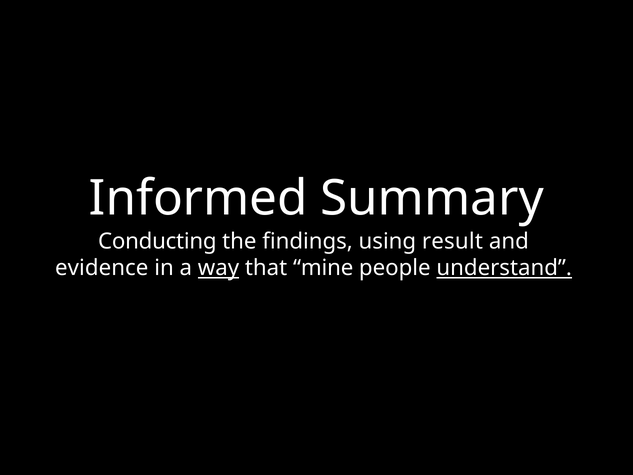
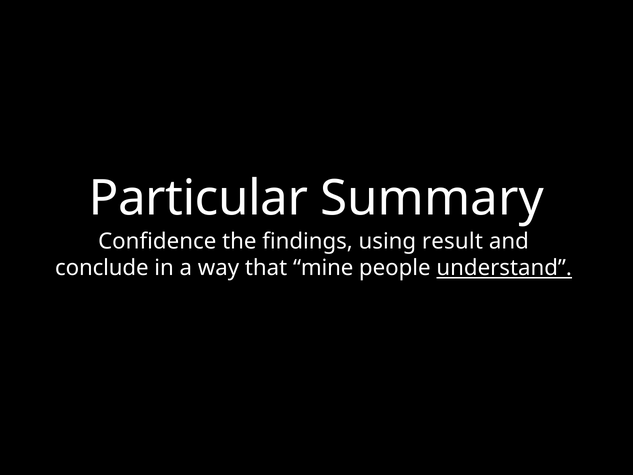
Informed: Informed -> Particular
Conducting: Conducting -> Confidence
evidence: evidence -> conclude
way underline: present -> none
